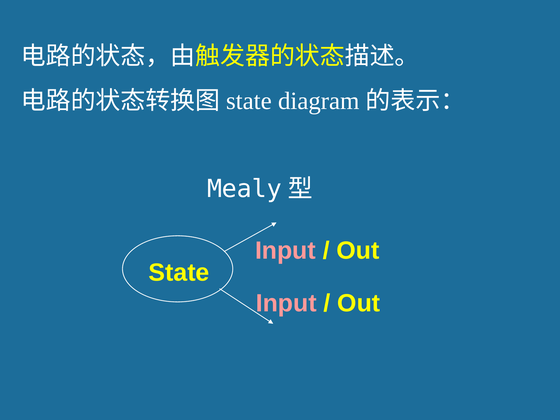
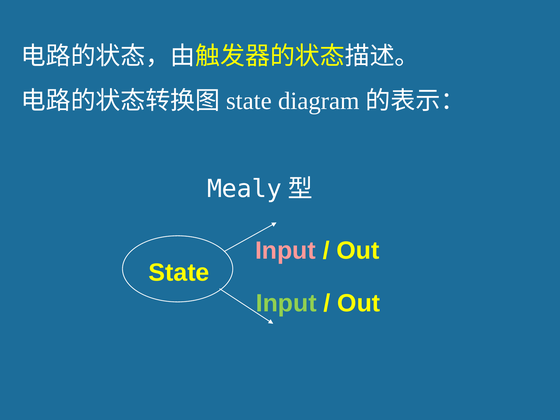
Input at (286, 303) colour: pink -> light green
